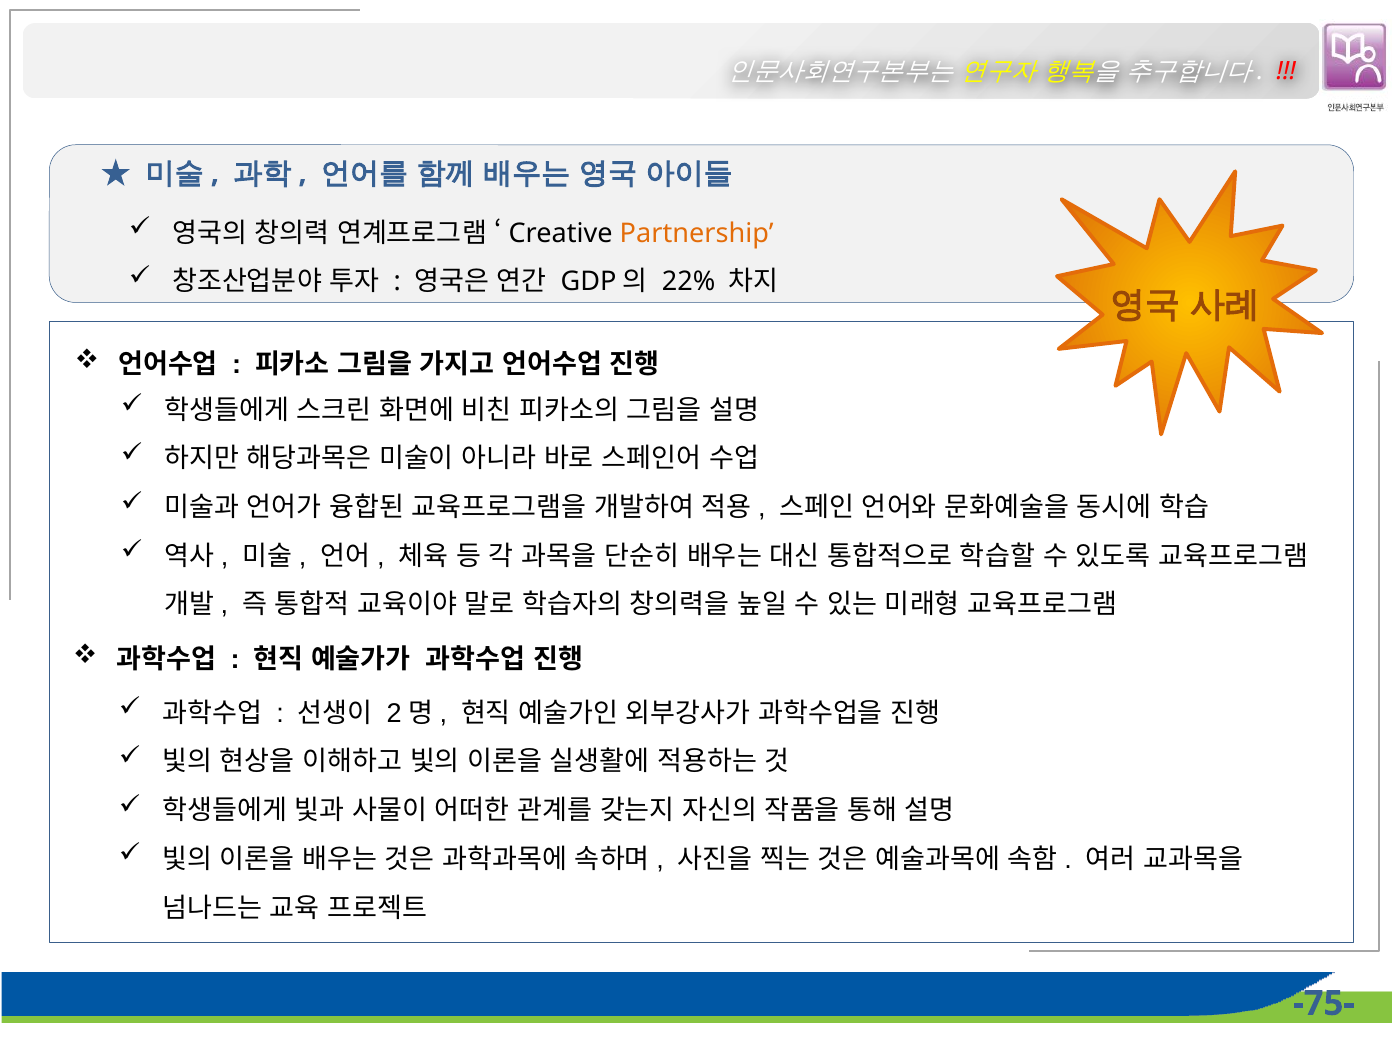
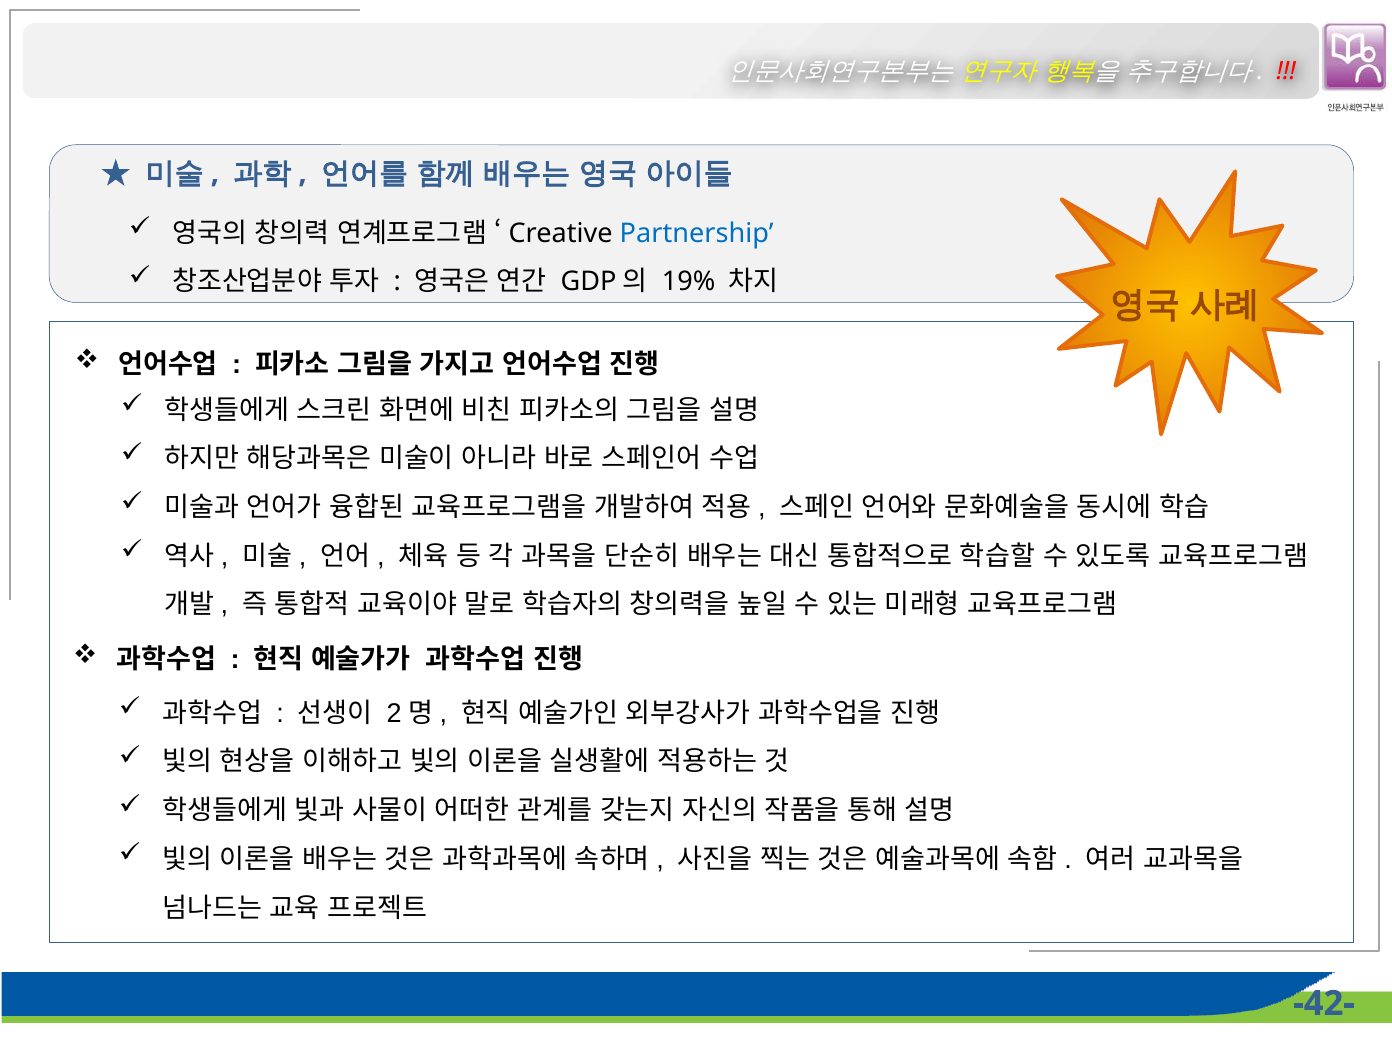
Partnership colour: orange -> blue
22%: 22% -> 19%
-75-: -75- -> -42-
